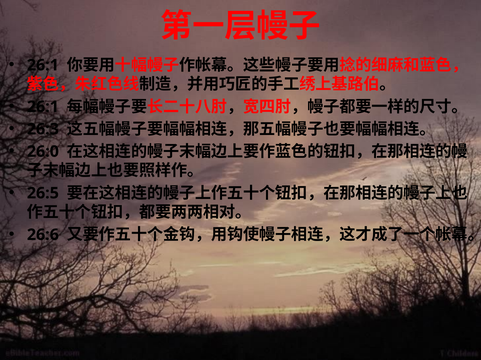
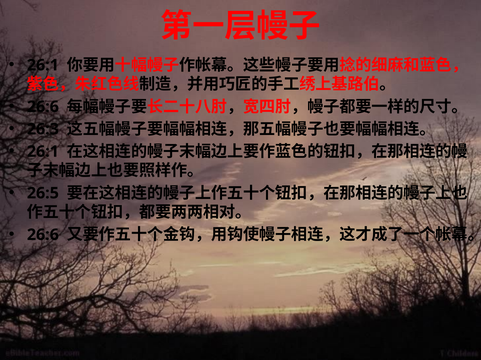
26:1 at (43, 107): 26:1 -> 26:6
26:0 at (43, 152): 26:0 -> 26:1
